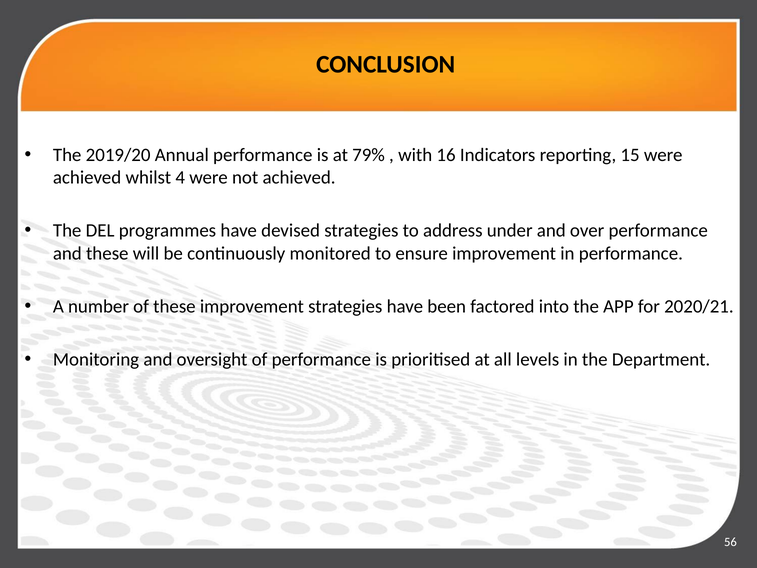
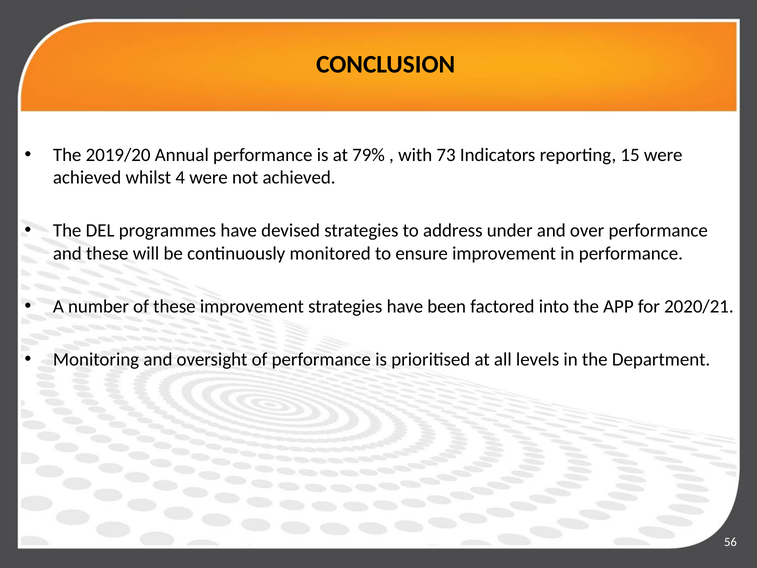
16: 16 -> 73
